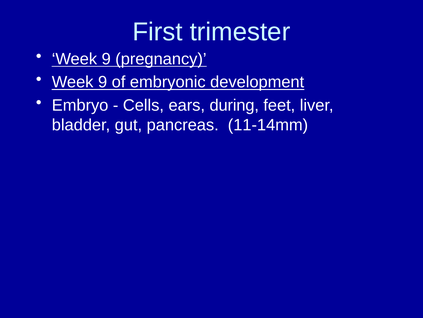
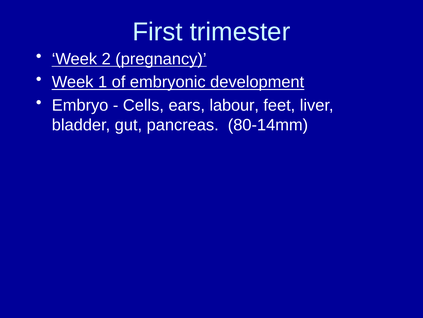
9 at (106, 59): 9 -> 2
9 at (103, 82): 9 -> 1
during: during -> labour
11-14mm: 11-14mm -> 80-14mm
